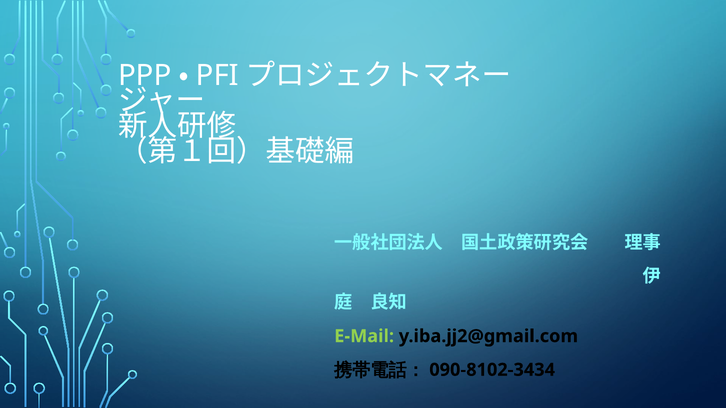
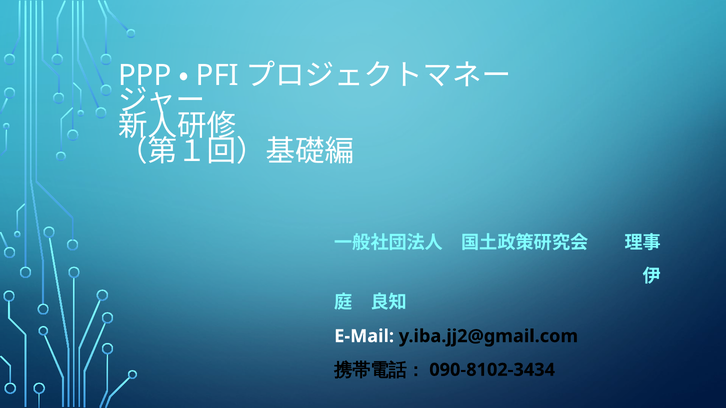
E-Mail colour: light green -> white
